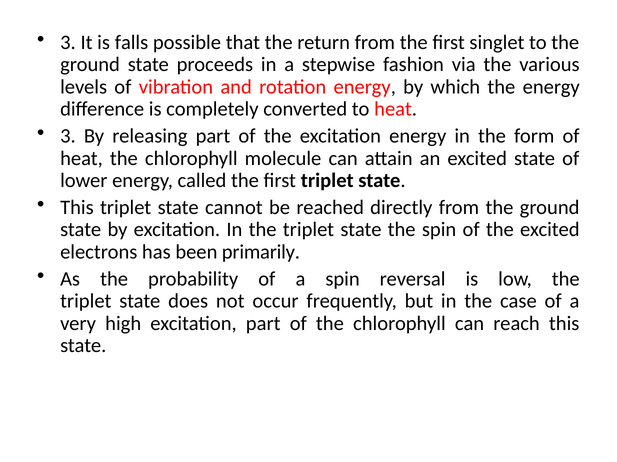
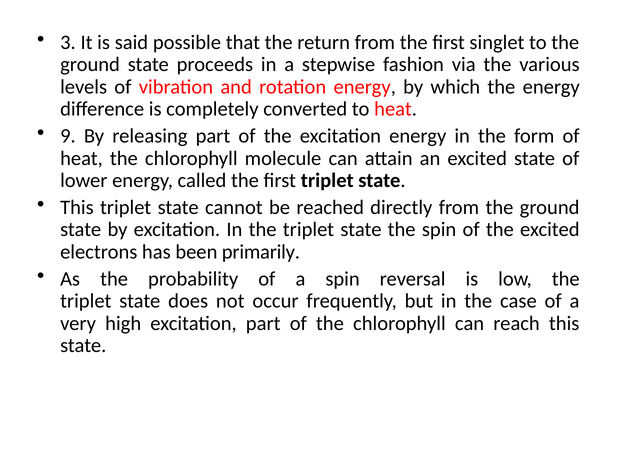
falls: falls -> said
3 at (68, 136): 3 -> 9
